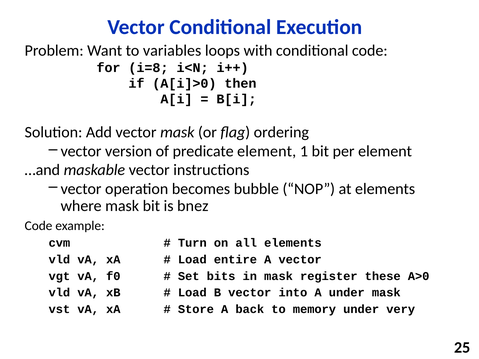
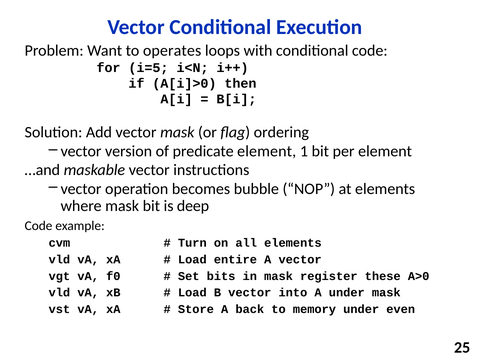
variables: variables -> operates
i=8: i=8 -> i=5
bnez: bnez -> deep
very: very -> even
